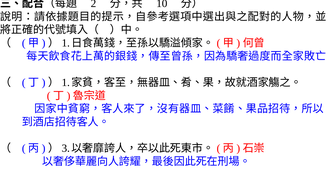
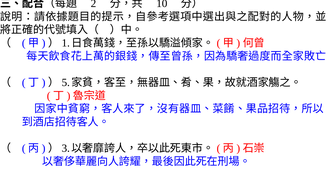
1 at (66, 83): 1 -> 5
